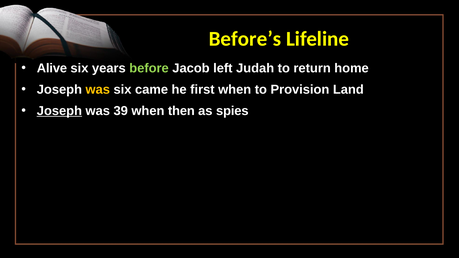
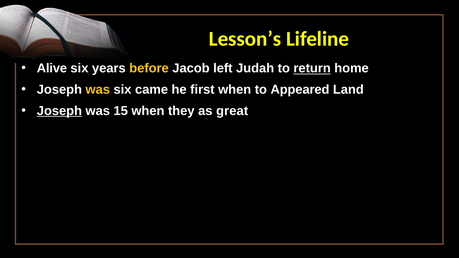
Before’s: Before’s -> Lesson’s
before colour: light green -> yellow
return underline: none -> present
Provision: Provision -> Appeared
39: 39 -> 15
then: then -> they
spies: spies -> great
